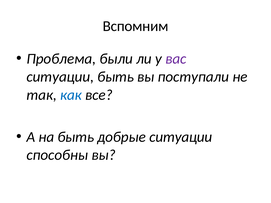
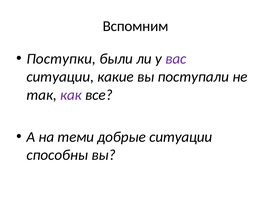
Проблема: Проблема -> Поступки
ситуации быть: быть -> какие
как colour: blue -> purple
на быть: быть -> теми
